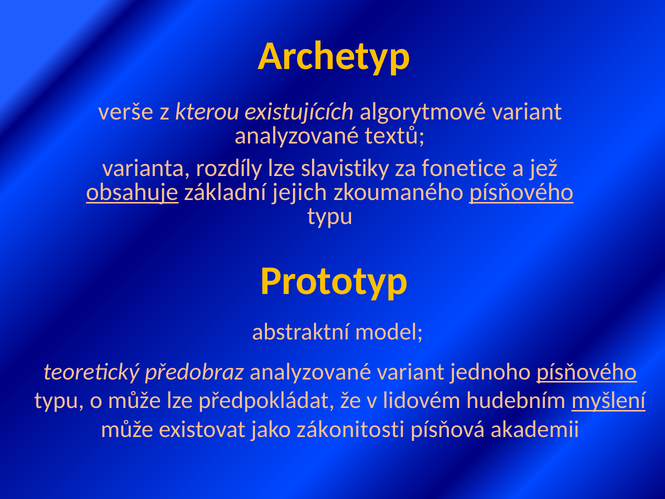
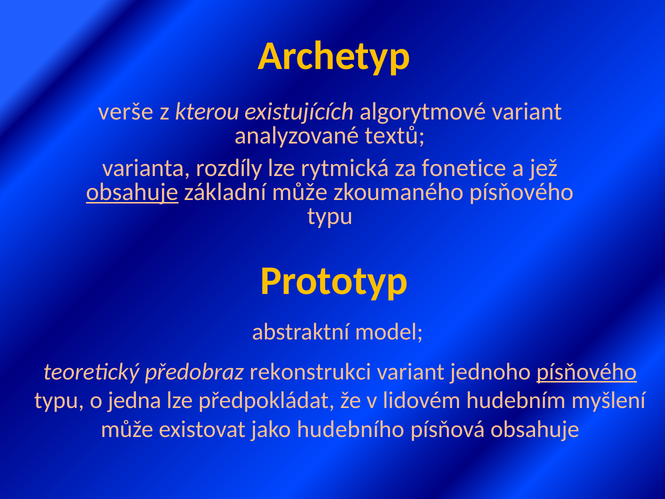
slavistiky: slavistiky -> rytmická
základní jejich: jejich -> může
písňového at (521, 192) underline: present -> none
předobraz analyzované: analyzované -> rekonstrukci
o může: může -> jedna
myšlení underline: present -> none
zákonitosti: zákonitosti -> hudebního
písňová akademii: akademii -> obsahuje
